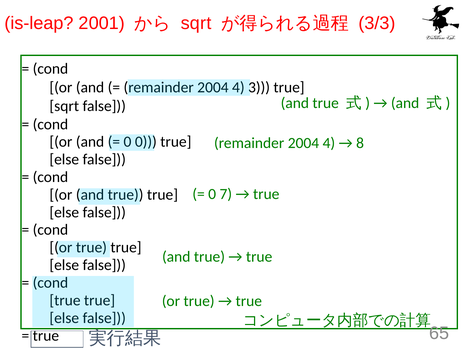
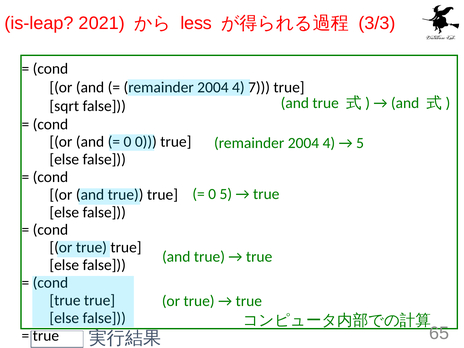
2001: 2001 -> 2021
sqrt at (196, 23): sqrt -> less
3: 3 -> 7
8 at (360, 143): 8 -> 5
0 7: 7 -> 5
